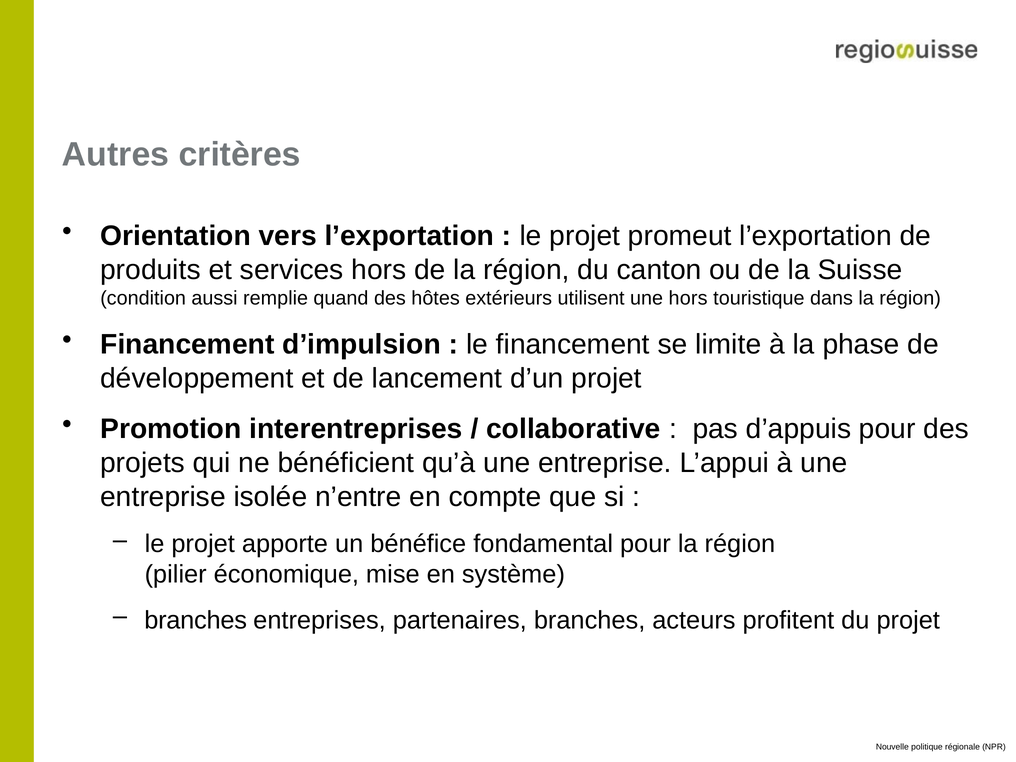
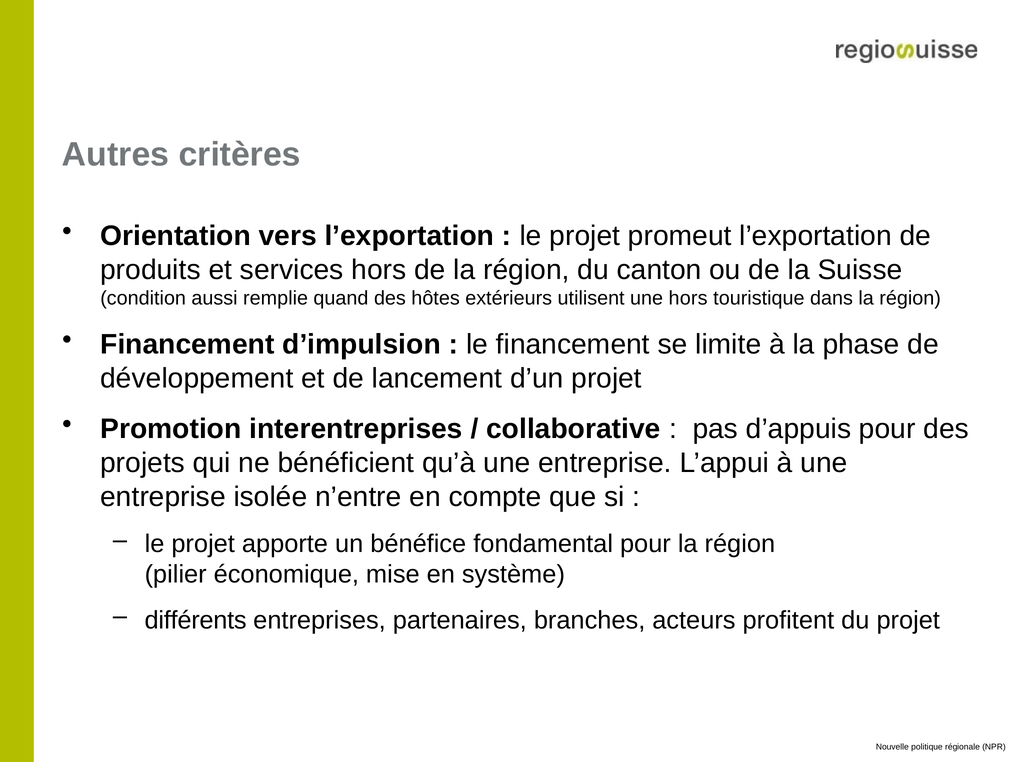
branches at (196, 620): branches -> différents
